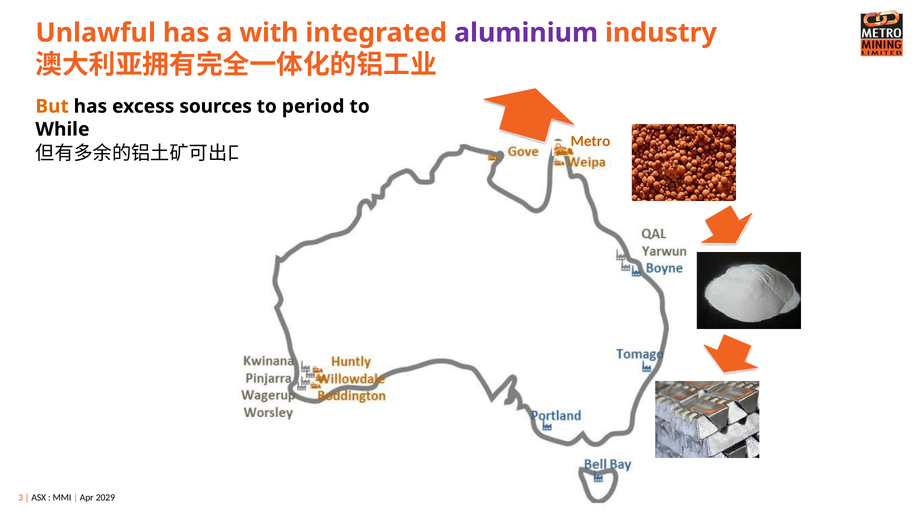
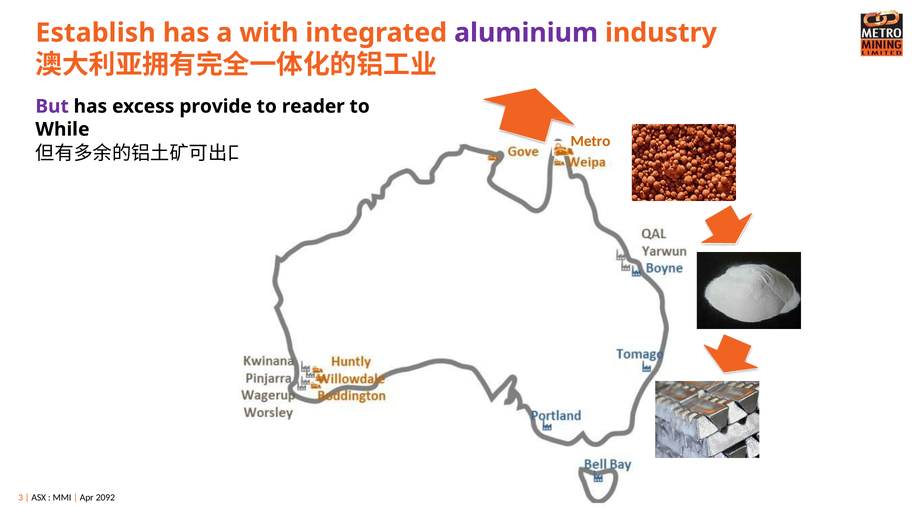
Unlawful: Unlawful -> Establish
But colour: orange -> purple
sources: sources -> provide
period: period -> reader
2029: 2029 -> 2092
